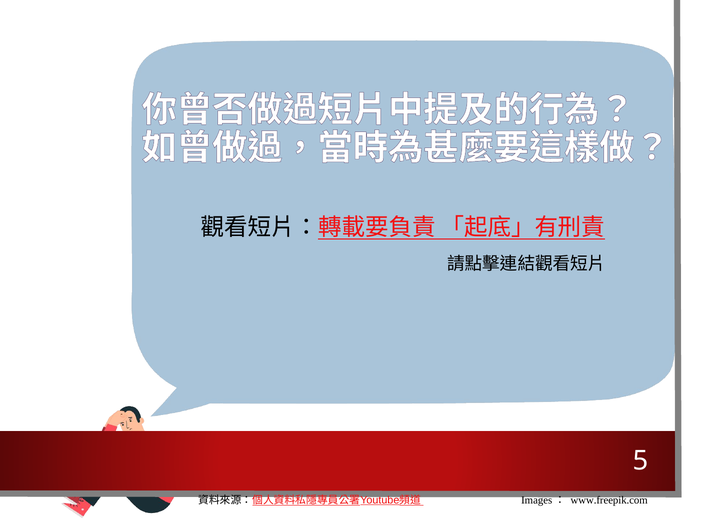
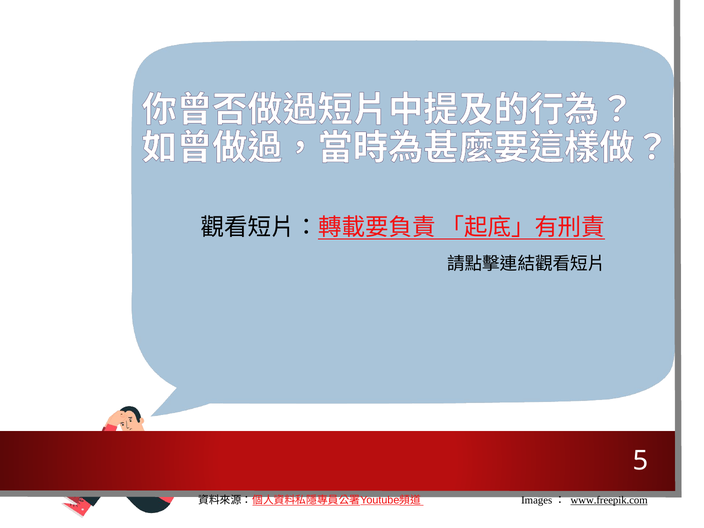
www.freepik.com underline: none -> present
